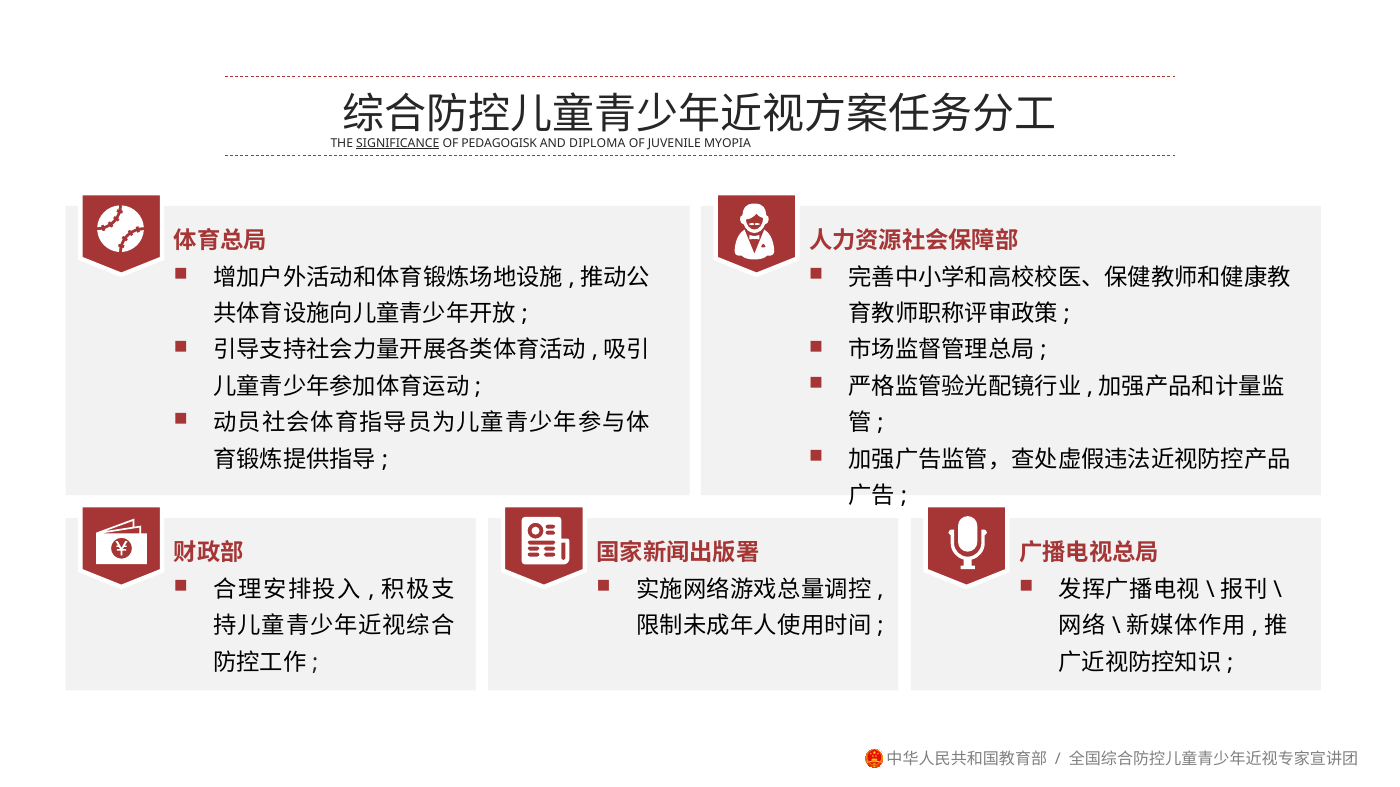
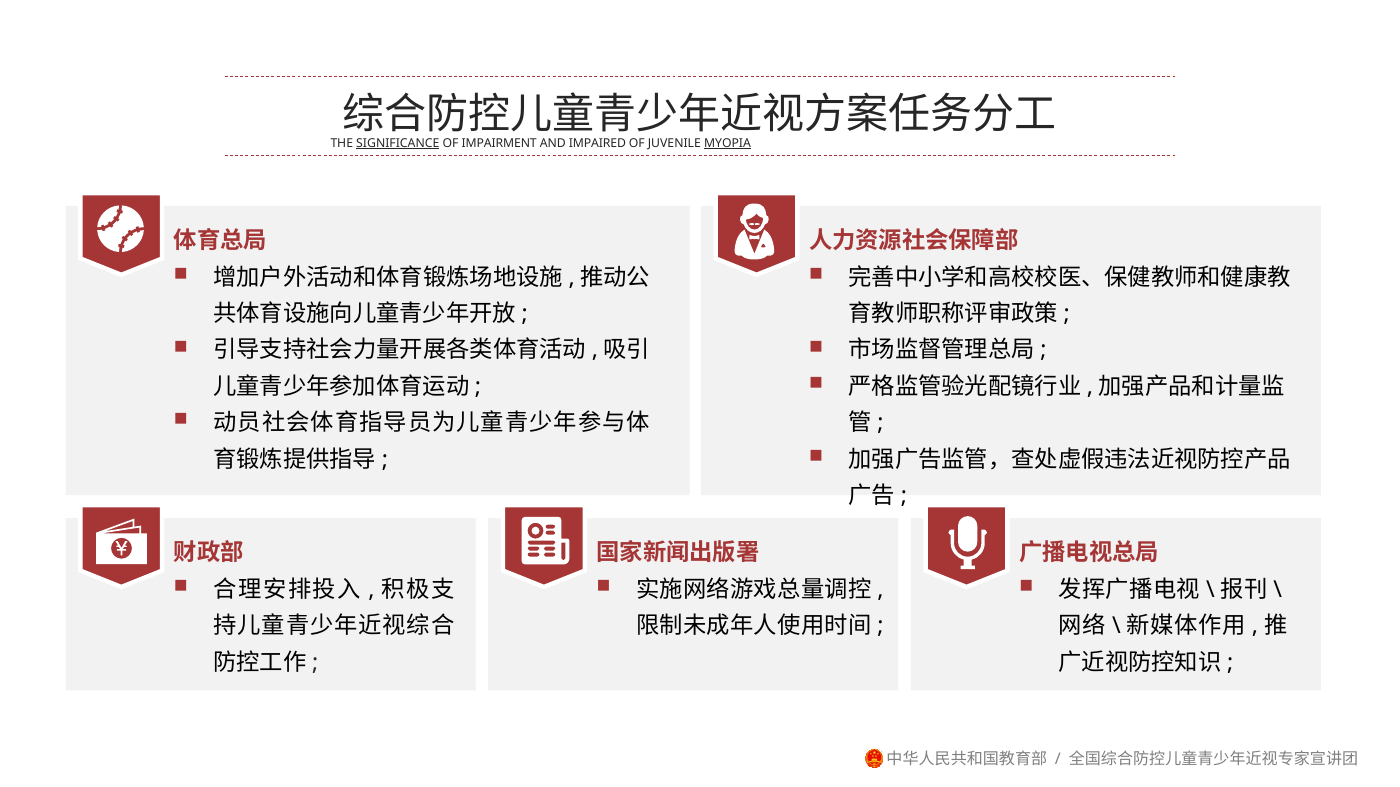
PEDAGOGISK: PEDAGOGISK -> IMPAIRMENT
DIPLOMA: DIPLOMA -> IMPAIRED
MYOPIA underline: none -> present
